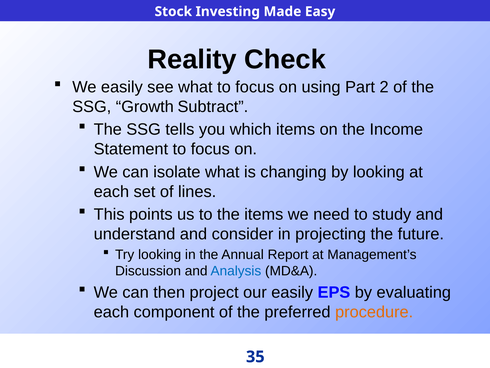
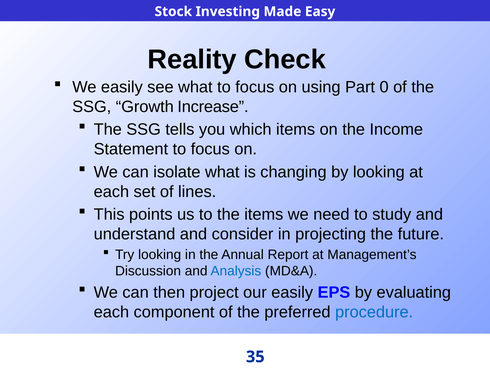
2: 2 -> 0
Subtract: Subtract -> Increase
procedure colour: orange -> blue
